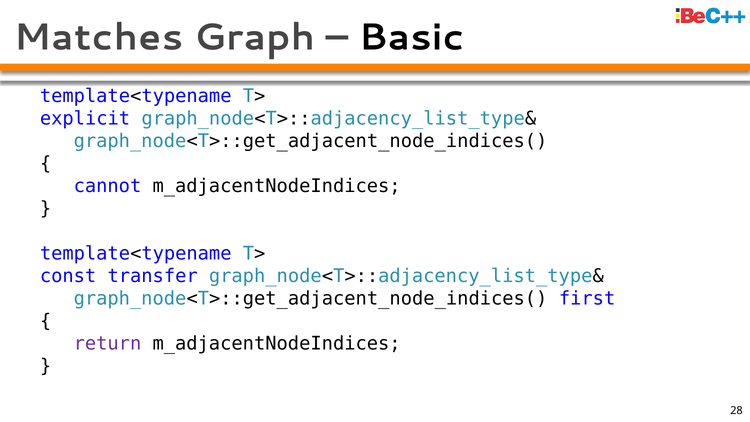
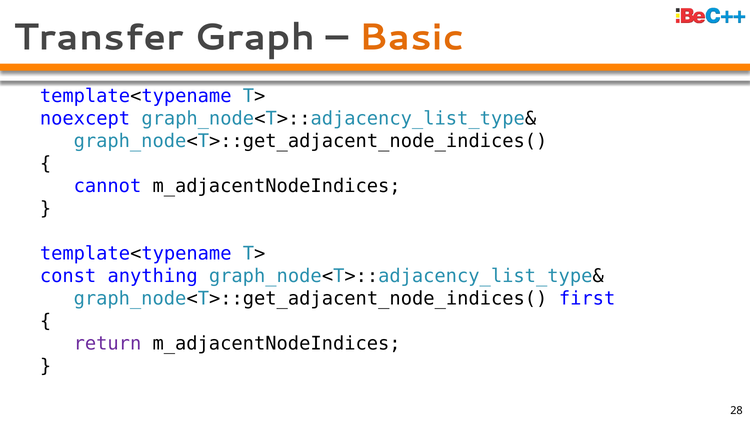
Matches: Matches -> Transfer
Basic colour: black -> orange
explicit: explicit -> noexcept
transfer: transfer -> anything
